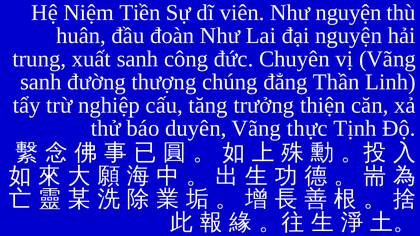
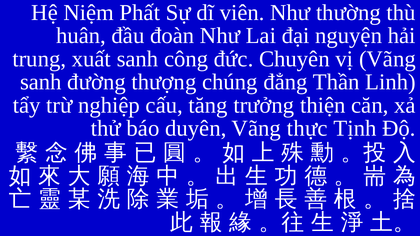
Tiền: Tiền -> Phất
Như nguyện: nguyện -> thường
